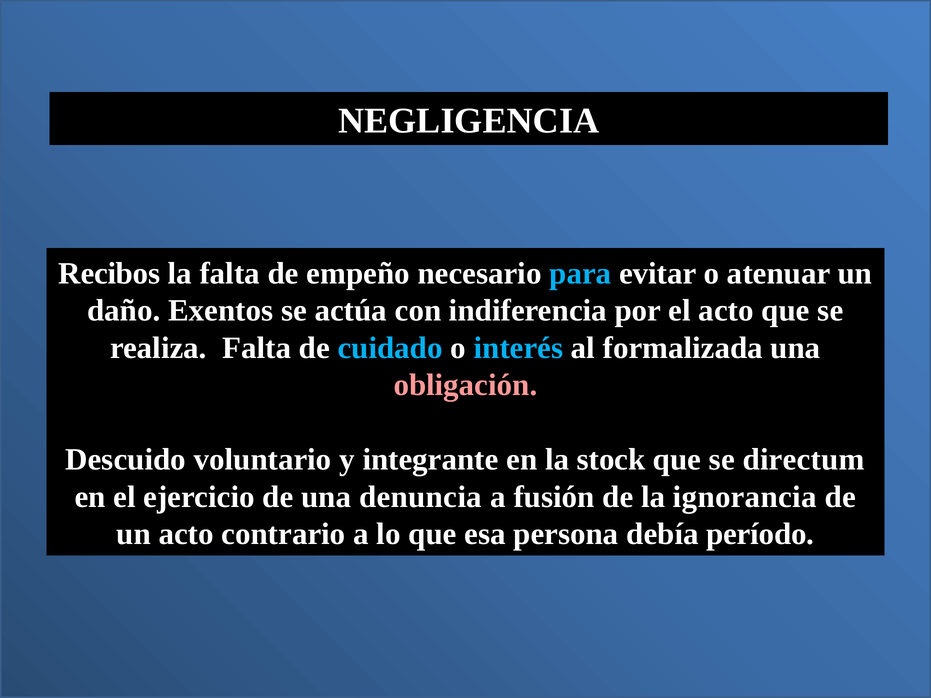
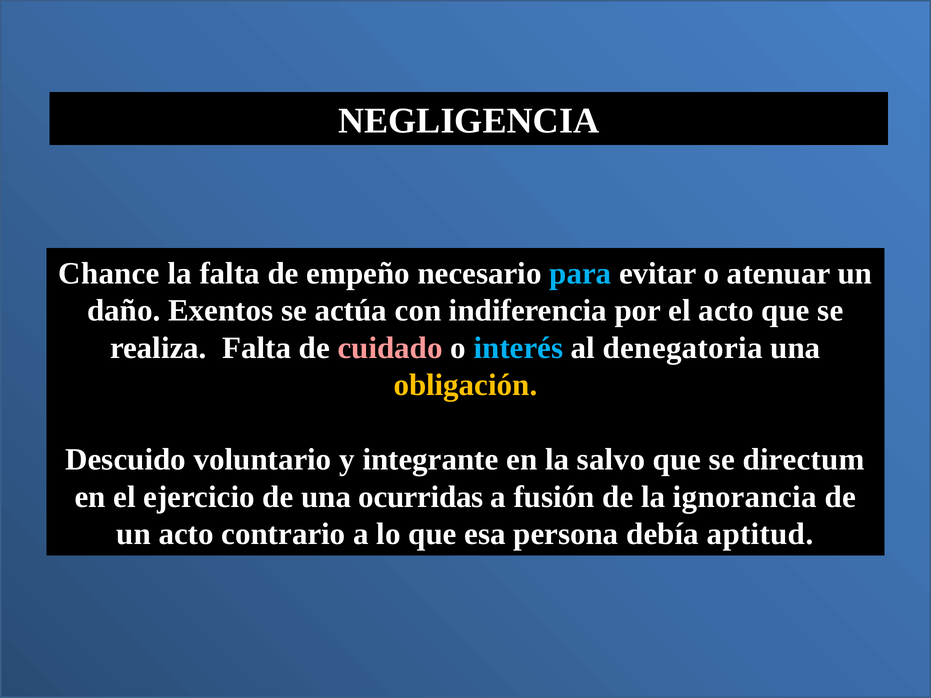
Recibos: Recibos -> Chance
cuidado colour: light blue -> pink
formalizada: formalizada -> denegatoria
obligación colour: pink -> yellow
stock: stock -> salvo
denuncia: denuncia -> ocurridas
período: período -> aptitud
